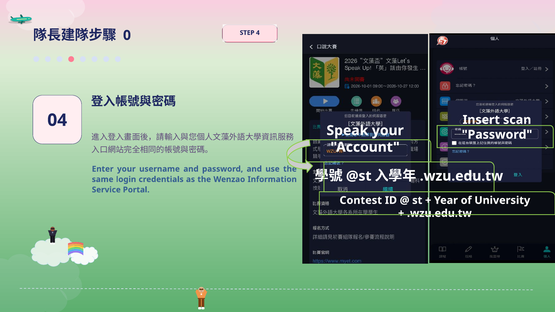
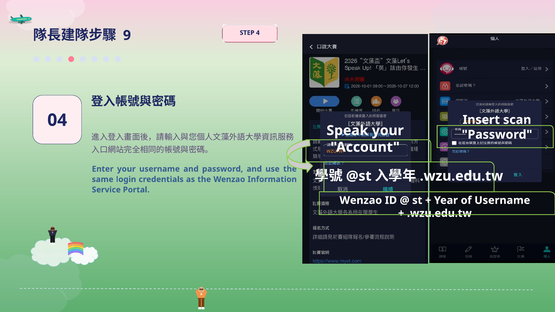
0: 0 -> 9
Contest at (361, 200): Contest -> Wenzao
of University: University -> Username
